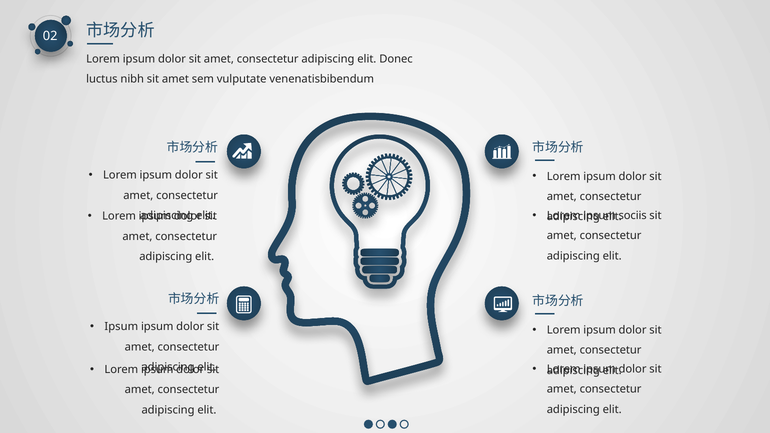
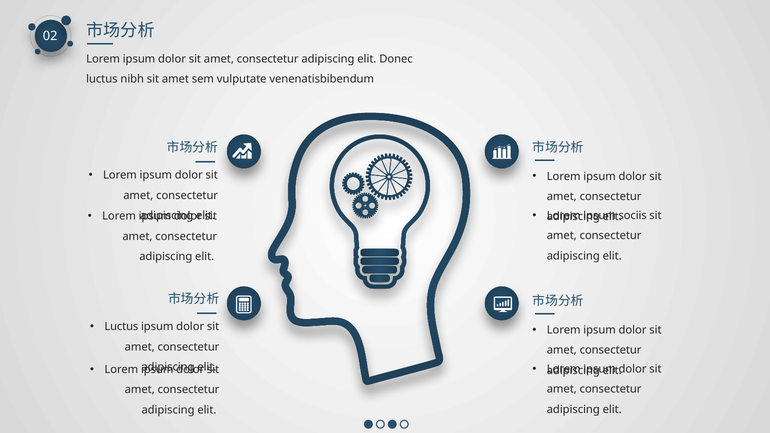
Ipsum at (121, 327): Ipsum -> Luctus
